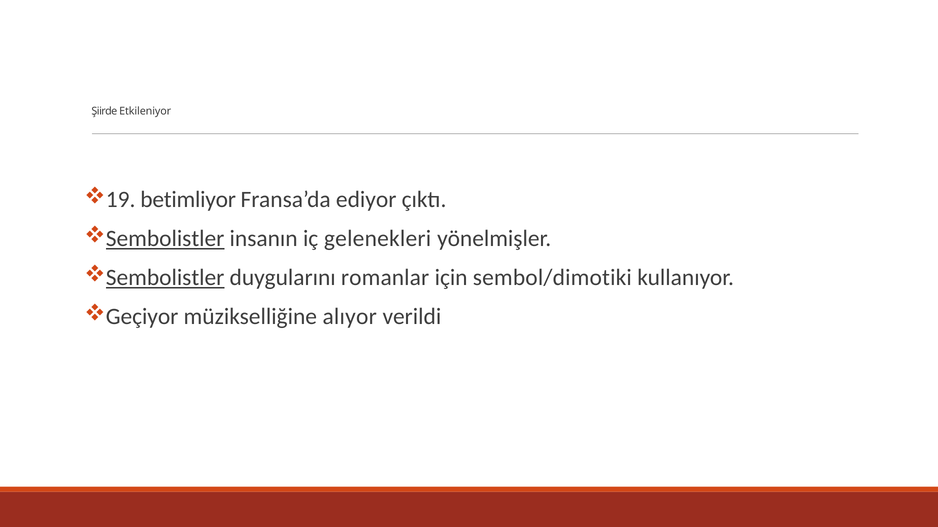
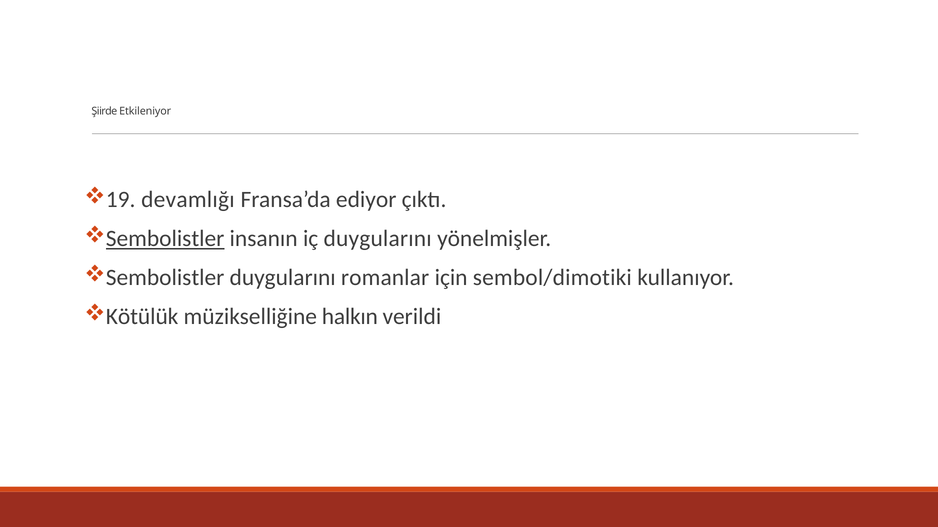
betimliyor: betimliyor -> devamlığı
iç gelenekleri: gelenekleri -> duygularını
Sembolistler at (165, 278) underline: present -> none
Geçiyor: Geçiyor -> Kötülük
alıyor: alıyor -> halkın
